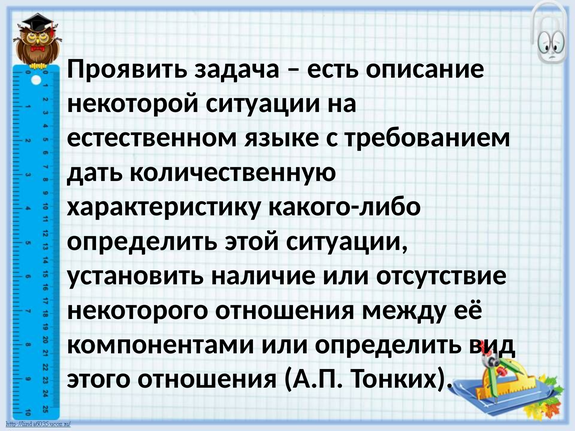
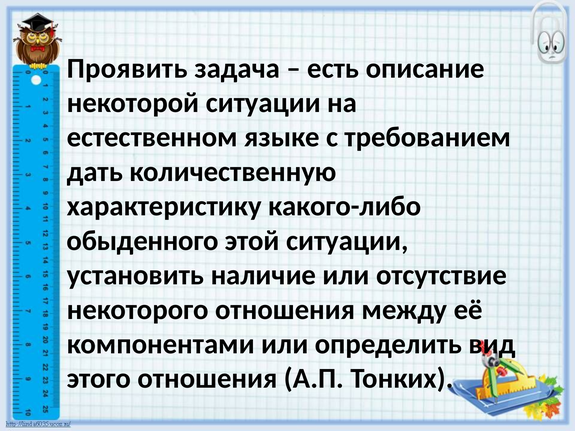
определить at (142, 241): определить -> обыденного
